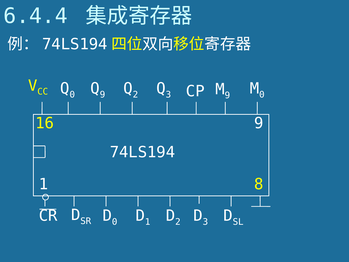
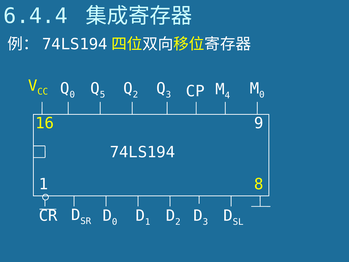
9 at (102, 94): 9 -> 5
9 at (227, 95): 9 -> 4
